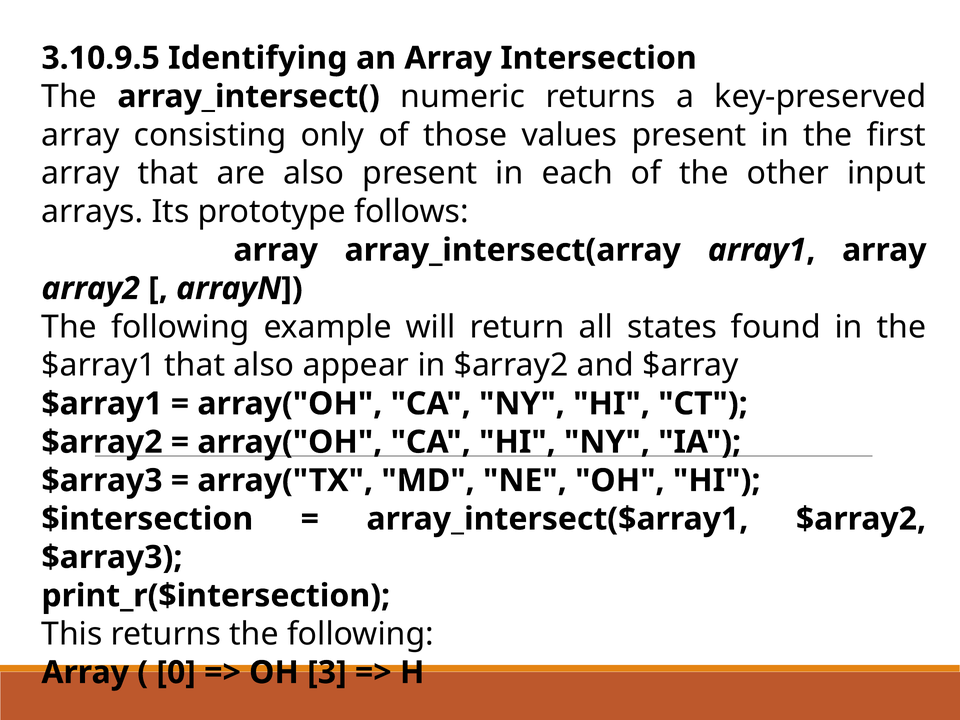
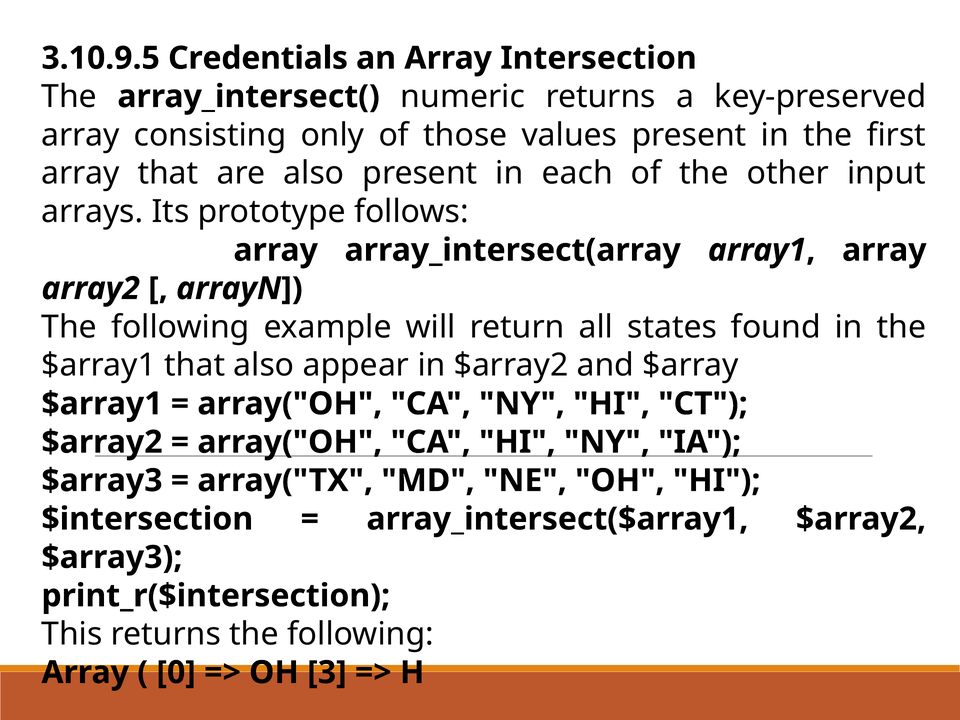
Identifying: Identifying -> Credentials
